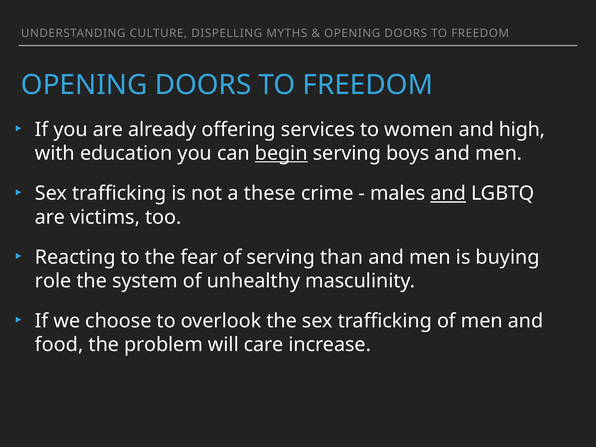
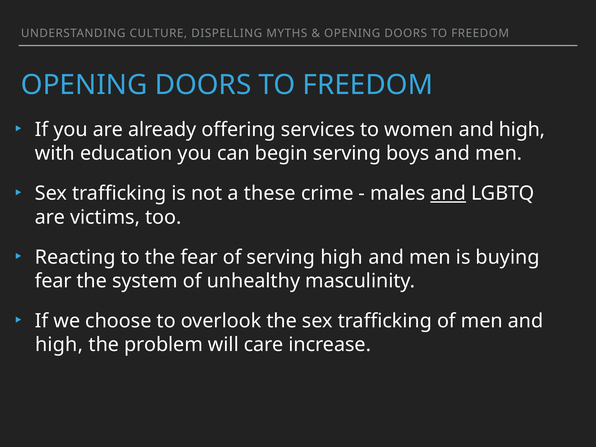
begin underline: present -> none
serving than: than -> high
role at (53, 281): role -> fear
food at (59, 345): food -> high
